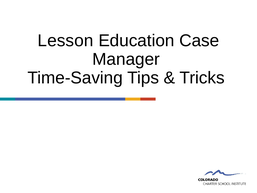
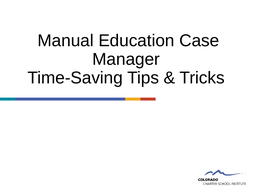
Lesson: Lesson -> Manual
